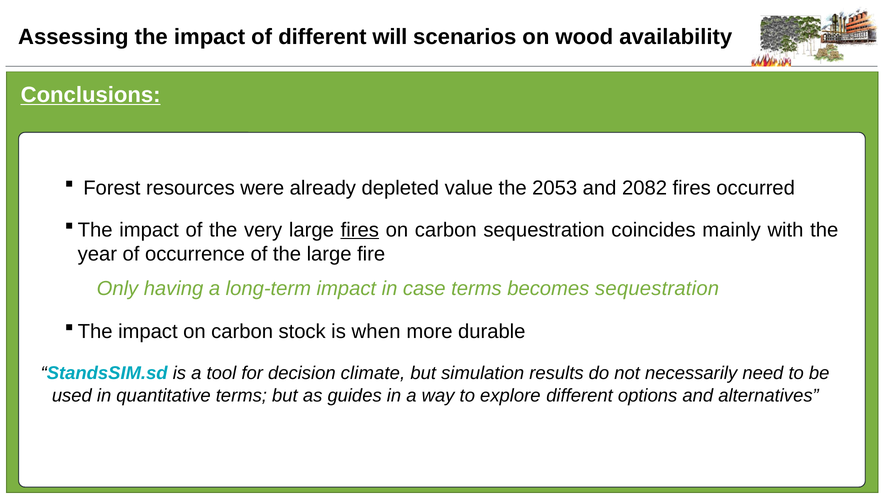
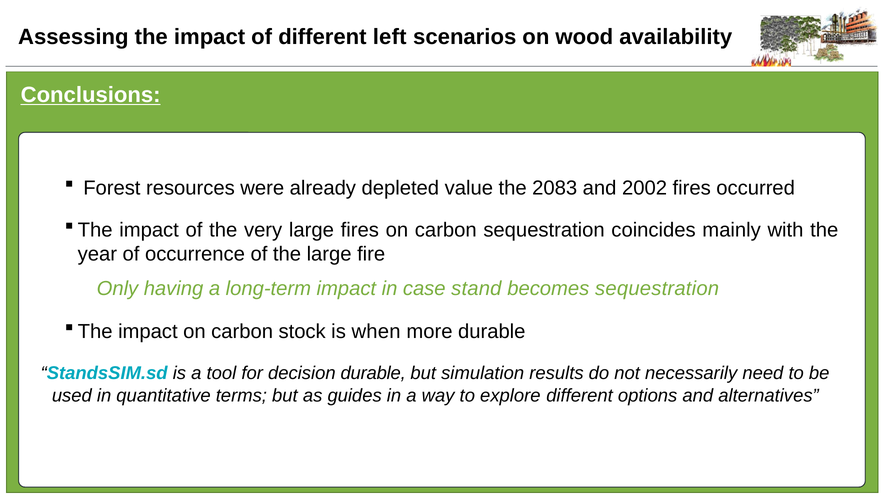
will: will -> left
2053: 2053 -> 2083
2082: 2082 -> 2002
fires at (360, 230) underline: present -> none
case terms: terms -> stand
decision climate: climate -> durable
